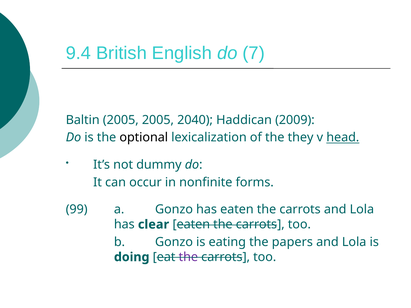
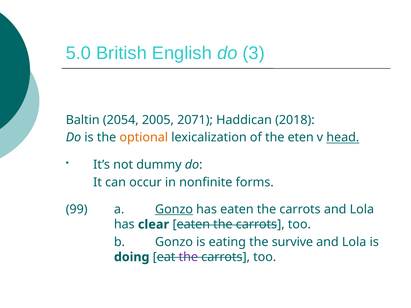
9.4: 9.4 -> 5.0
7: 7 -> 3
Baltin 2005: 2005 -> 2054
2040: 2040 -> 2071
2009: 2009 -> 2018
optional colour: black -> orange
they: they -> eten
Gonzo at (174, 210) underline: none -> present
papers: papers -> survive
